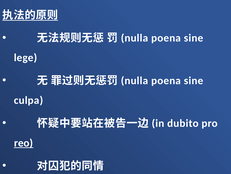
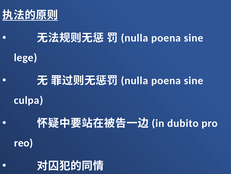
reo underline: present -> none
